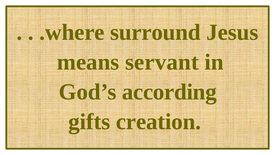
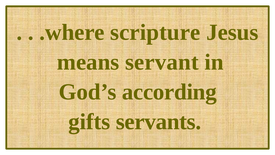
surround: surround -> scripture
creation: creation -> servants
